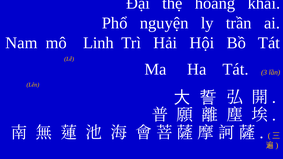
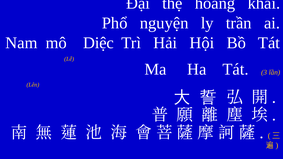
Linh: Linh -> Diệc
